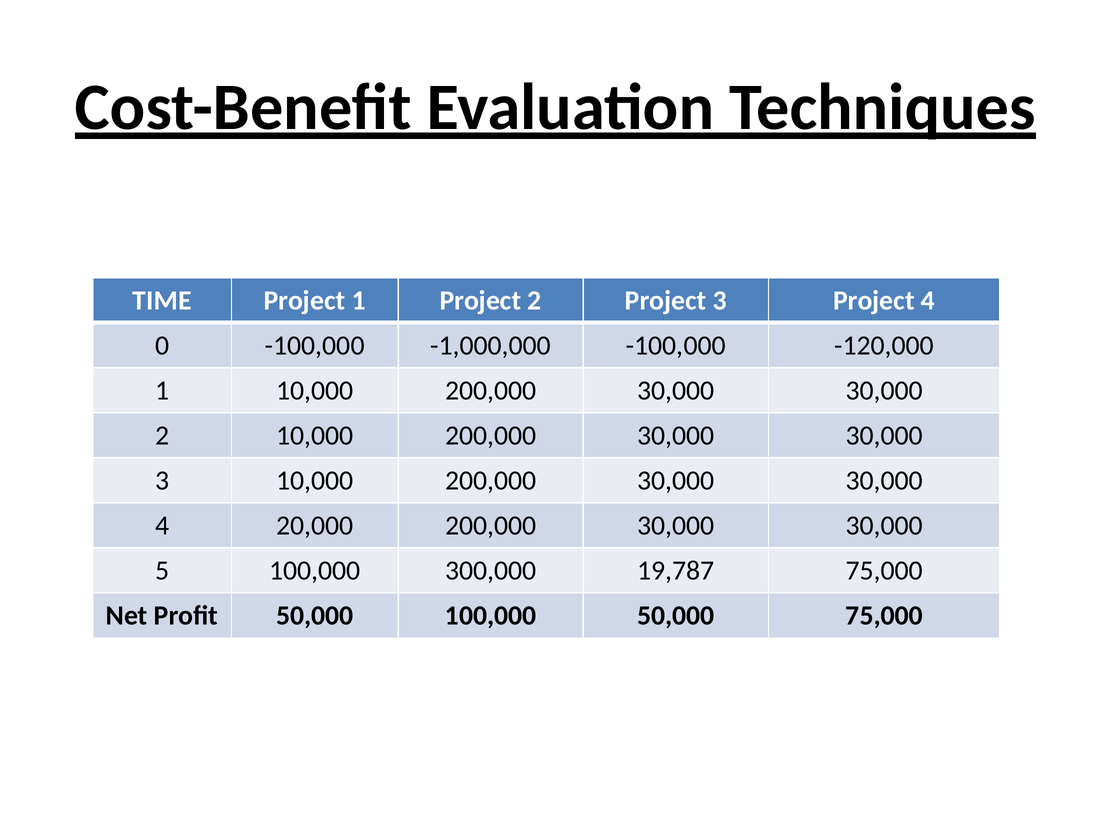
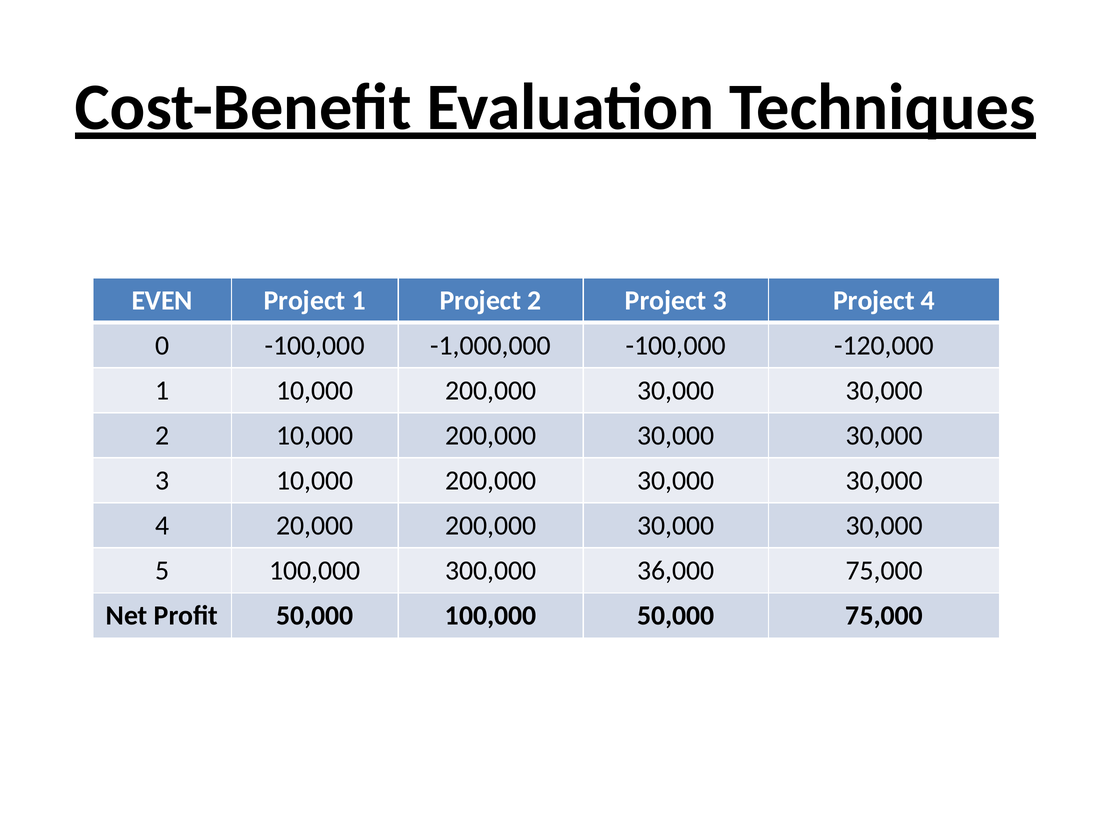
TIME: TIME -> EVEN
19,787: 19,787 -> 36,000
